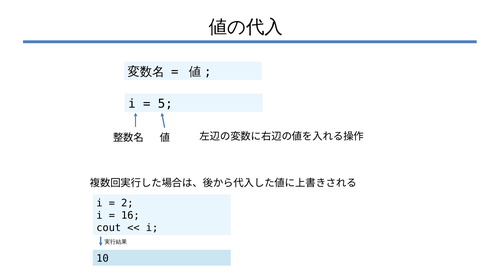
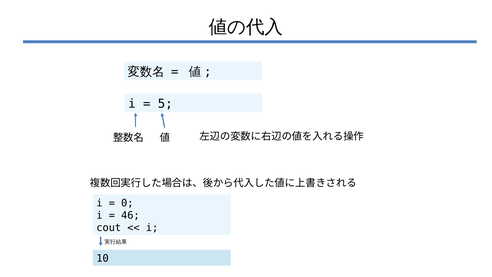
2: 2 -> 0
16: 16 -> 46
